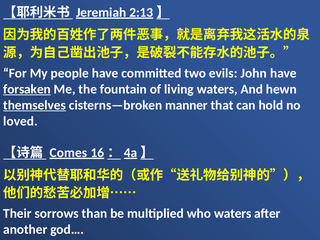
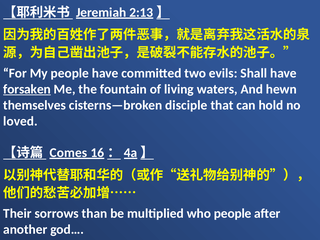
John: John -> Shall
themselves underline: present -> none
manner: manner -> disciple
who waters: waters -> people
